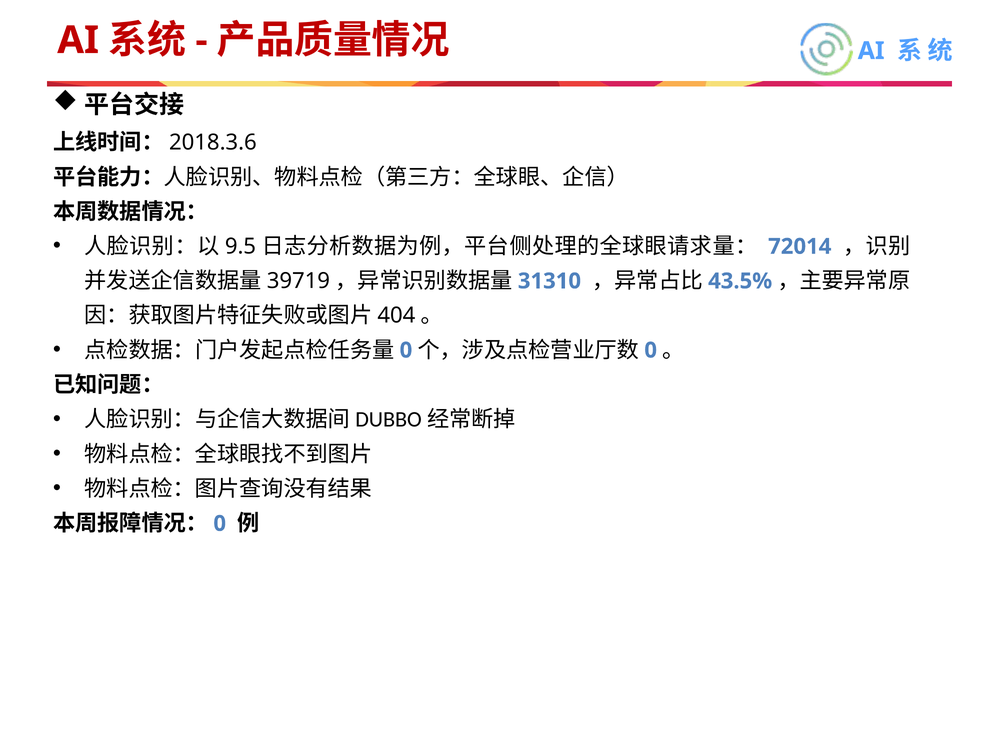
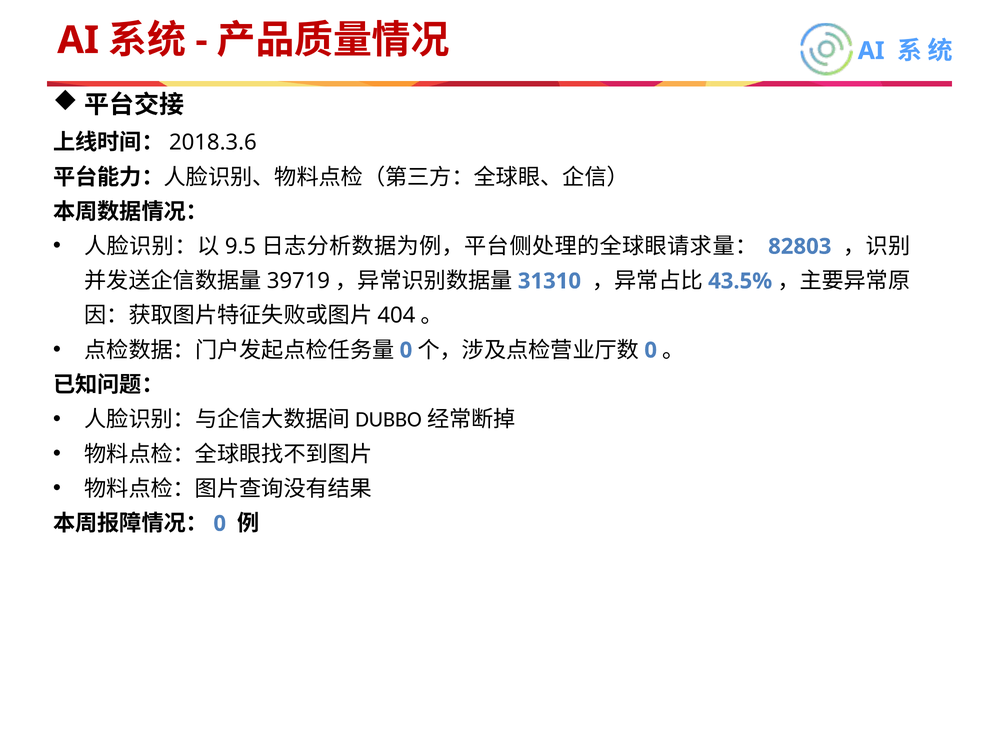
72014: 72014 -> 82803
